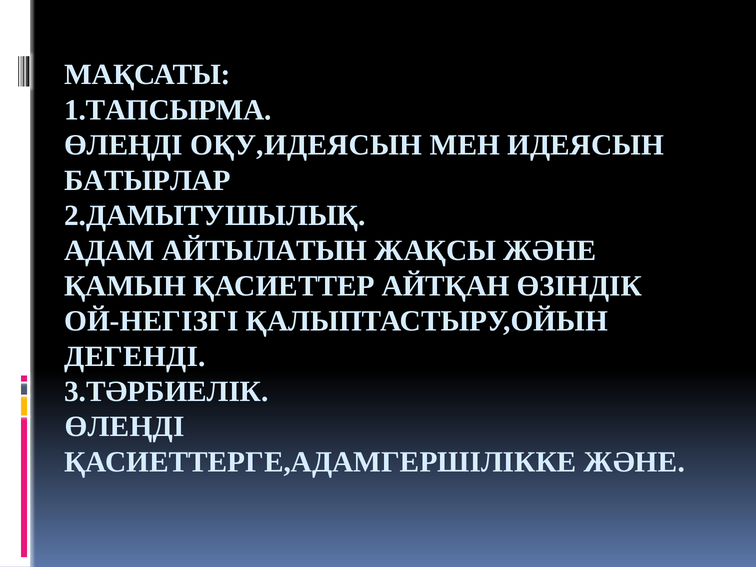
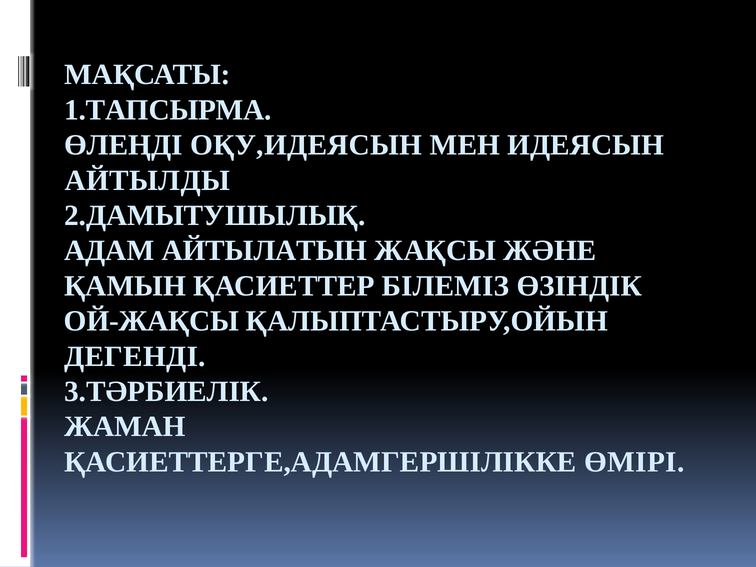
БАТЫРЛАР: БАТЫРЛАР -> АЙТЫЛДЫ
АЙТҚАН: АЙТҚАН -> БІЛЕМІЗ
ОЙ-НЕГІЗГІ: ОЙ-НЕГІЗГІ -> ОЙ-ЖАҚСЫ
ӨЛЕҢДІ at (125, 427): ӨЛЕҢДІ -> ЖАМАН
ҚАСИЕТТЕРГЕ,АДАМГЕРШІЛІККЕ ЖӘНЕ: ЖӘНЕ -> ӨМІРІ
